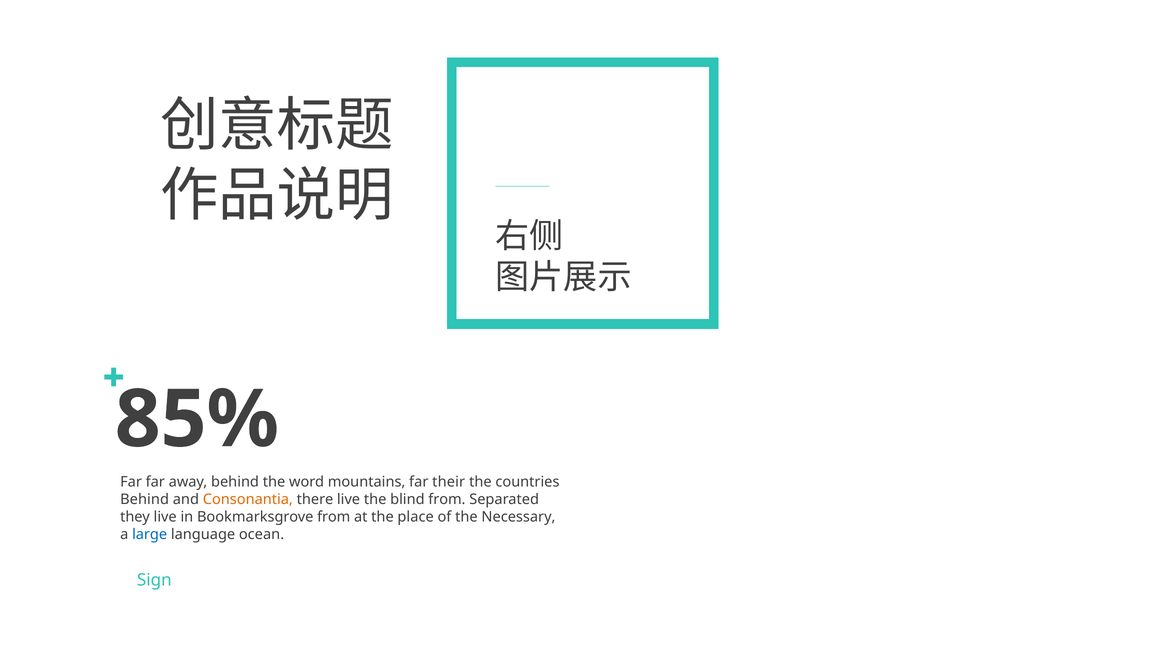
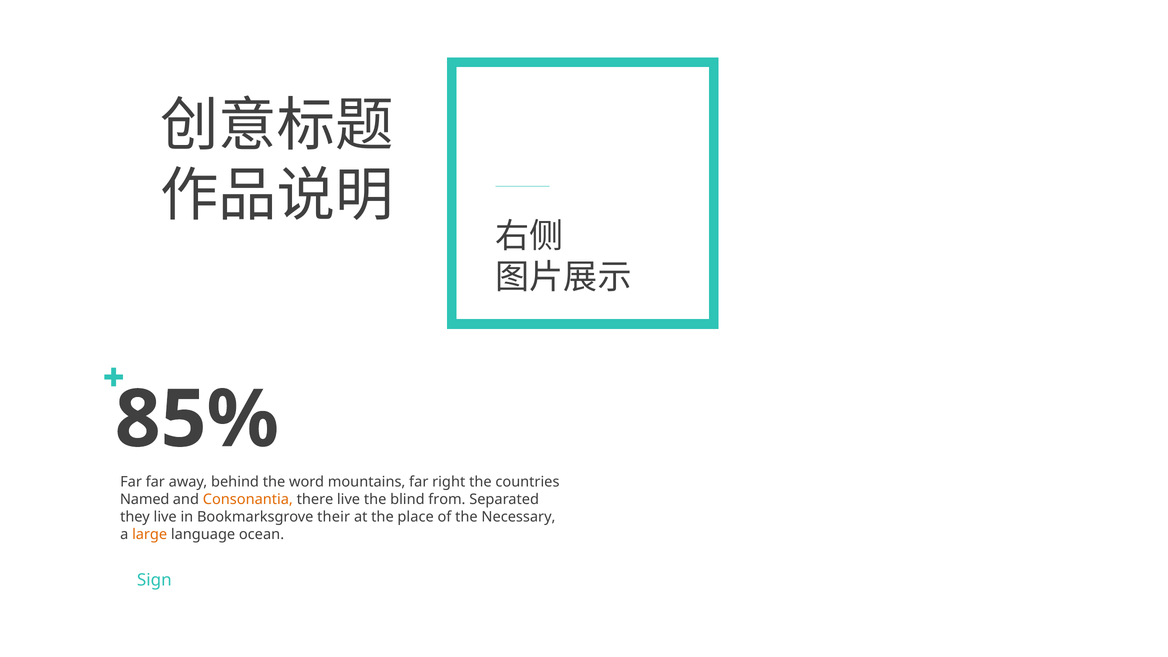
their: their -> right
Behind at (145, 499): Behind -> Named
Bookmarksgrove from: from -> their
large colour: blue -> orange
